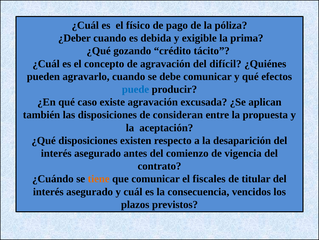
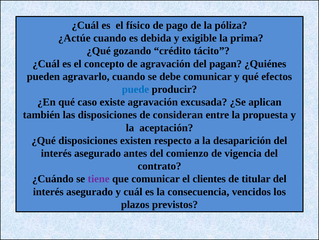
¿Deber: ¿Deber -> ¿Actúe
difícil: difícil -> pagan
tiene colour: orange -> purple
fiscales: fiscales -> clientes
